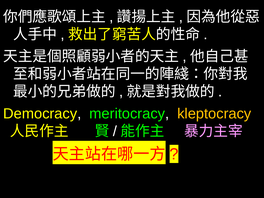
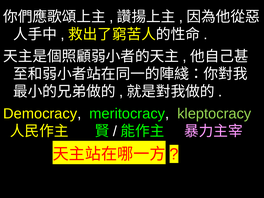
kleptocracy colour: yellow -> light green
